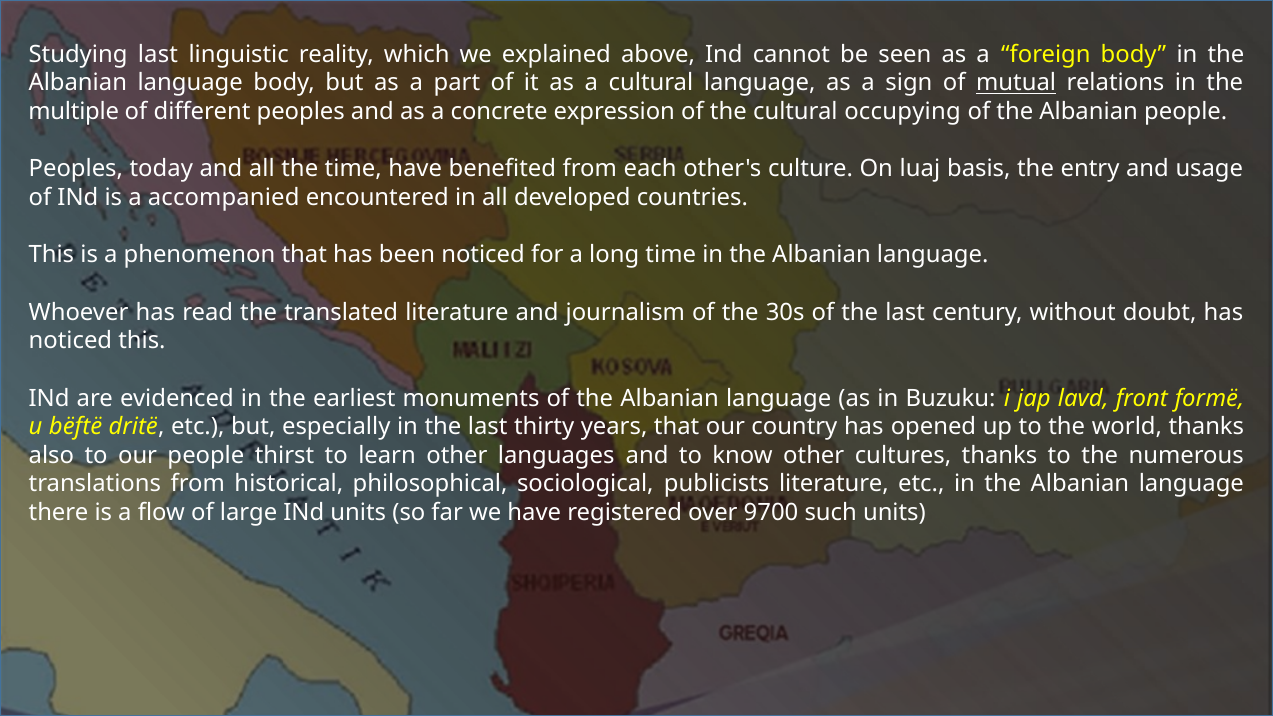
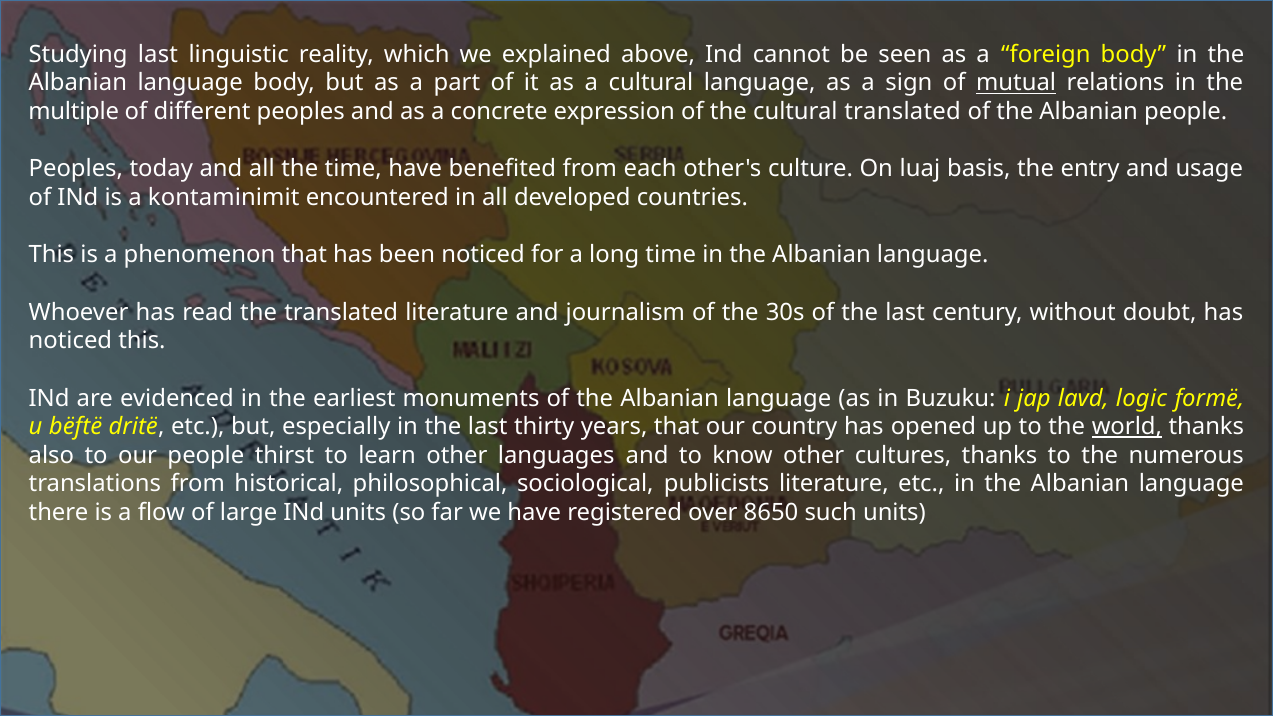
cultural occupying: occupying -> translated
accompanied: accompanied -> kontaminimit
front: front -> logic
world underline: none -> present
9700: 9700 -> 8650
